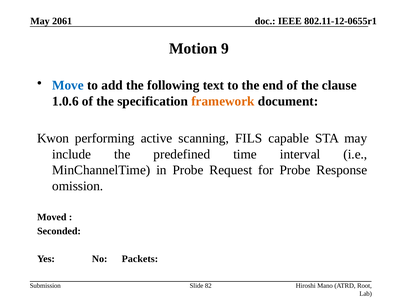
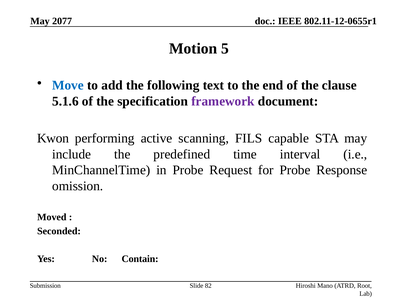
2061: 2061 -> 2077
9: 9 -> 5
1.0.6: 1.0.6 -> 5.1.6
framework colour: orange -> purple
Packets: Packets -> Contain
